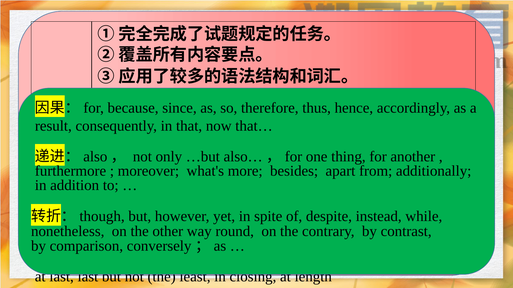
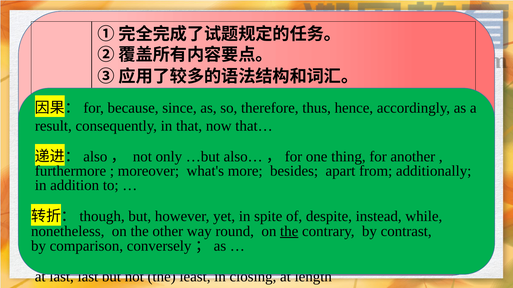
the at (289, 232) underline: none -> present
